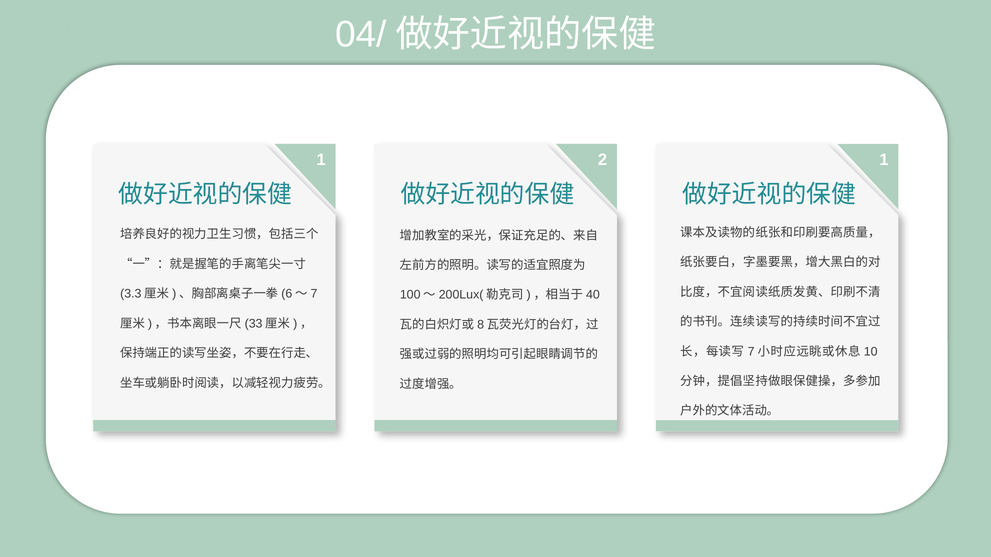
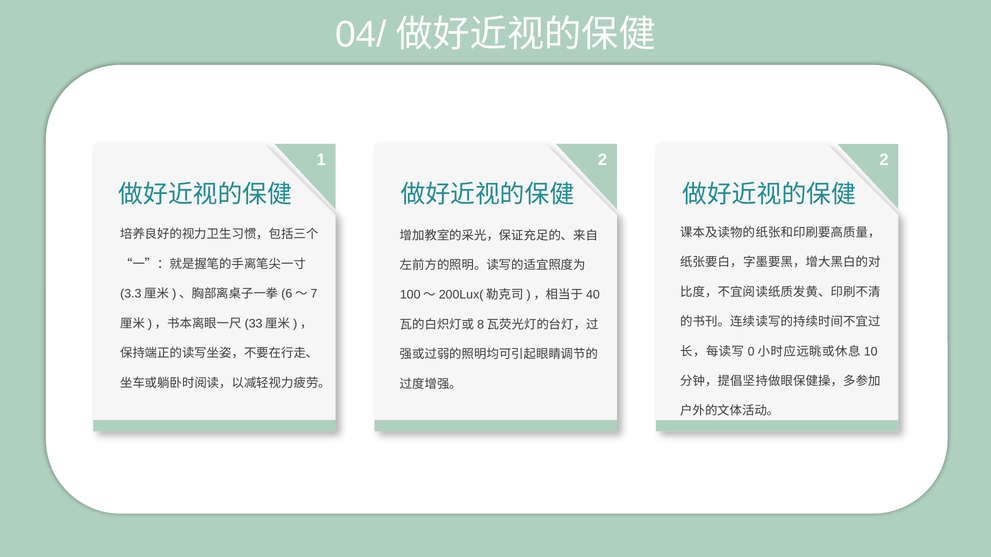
1 1: 1 -> 2
7: 7 -> 0
